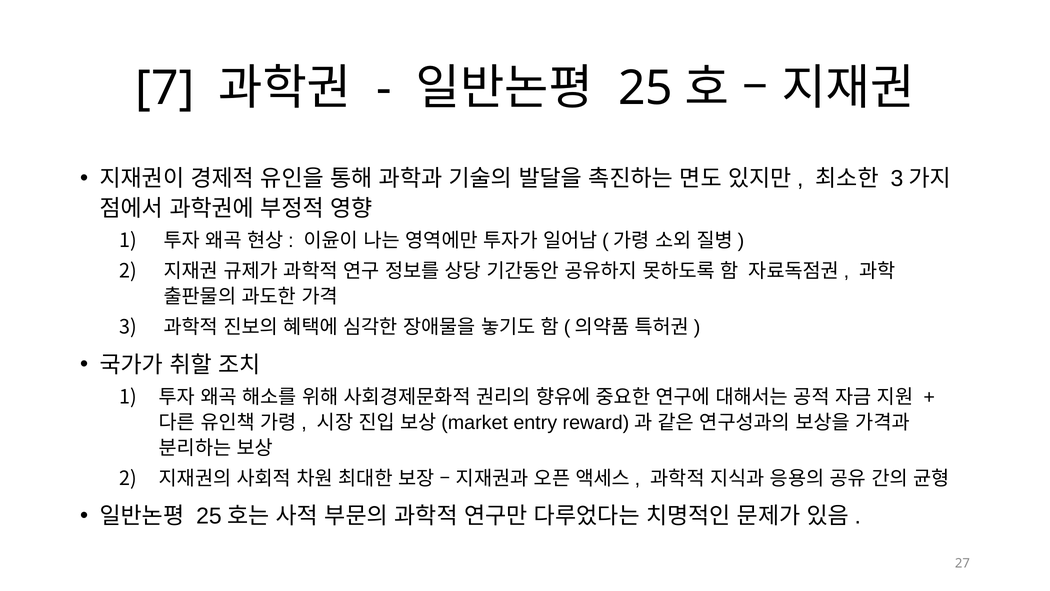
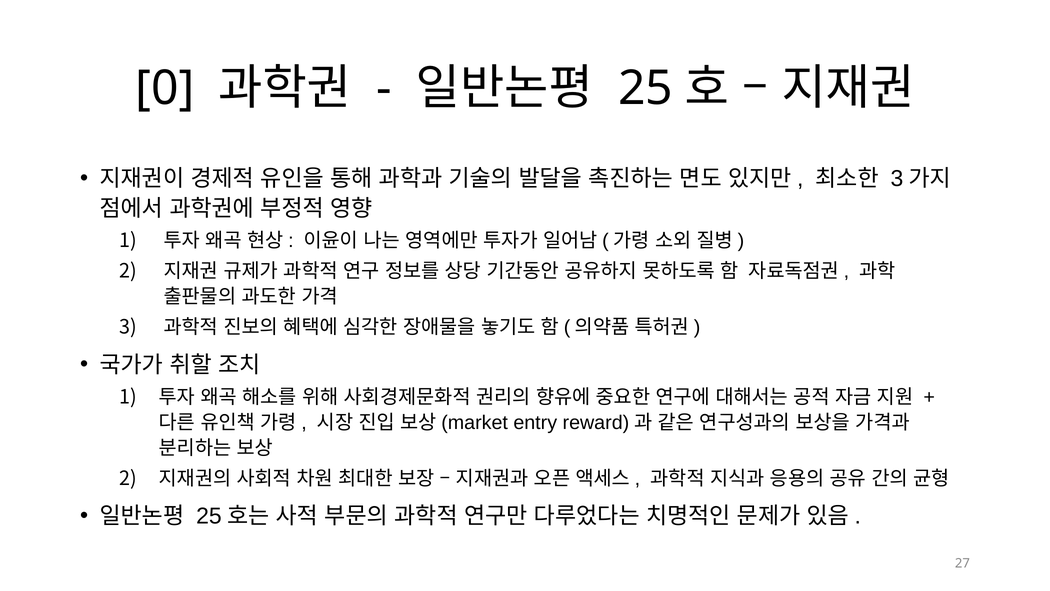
7: 7 -> 0
